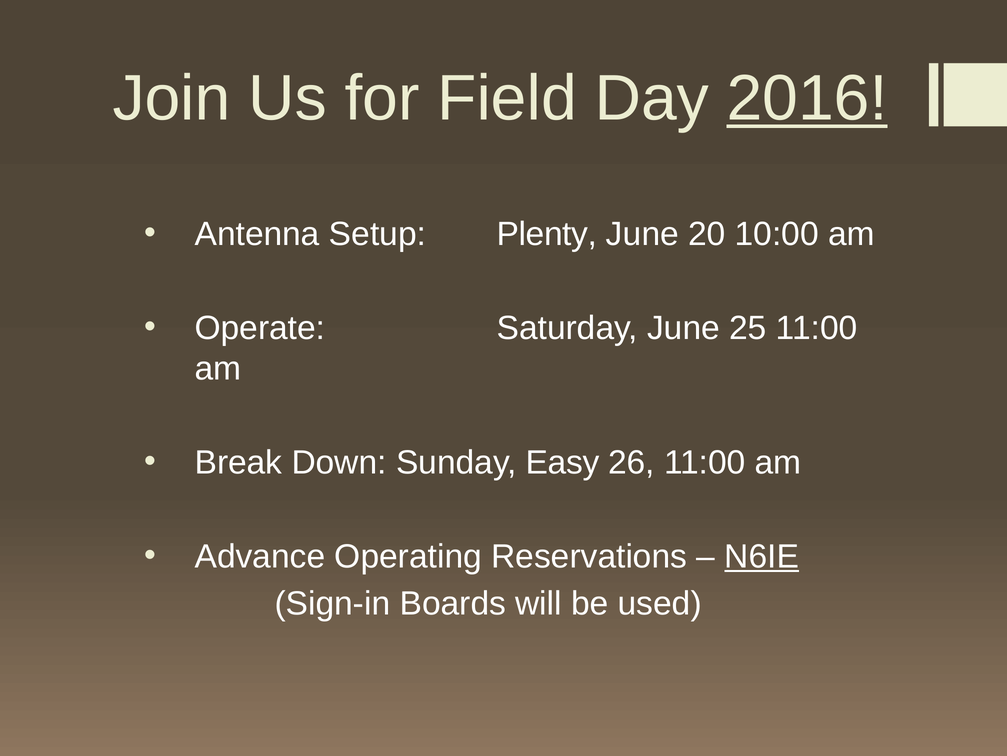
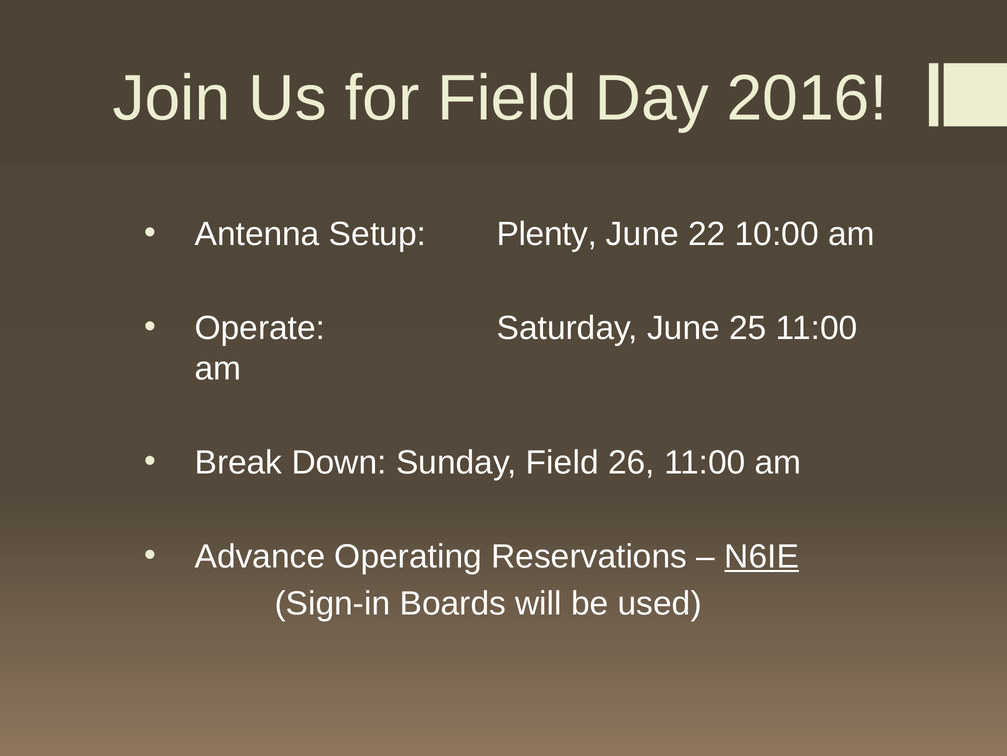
2016 underline: present -> none
20: 20 -> 22
Sunday Easy: Easy -> Field
